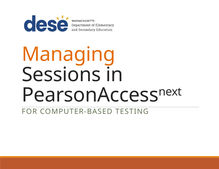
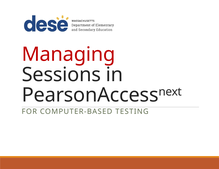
Managing colour: orange -> red
